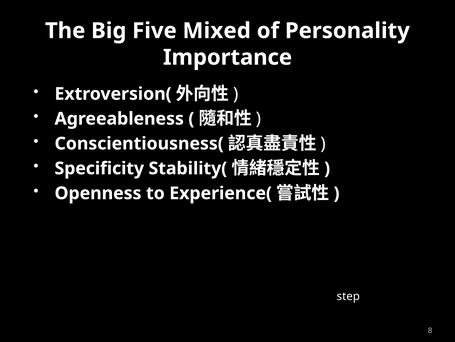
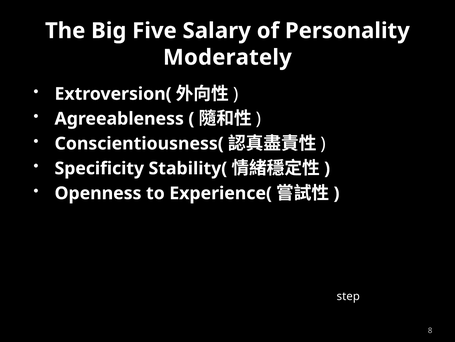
Mixed: Mixed -> Salary
Importance: Importance -> Moderately
